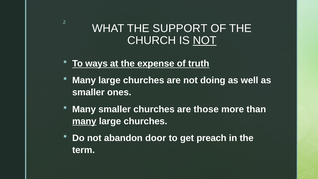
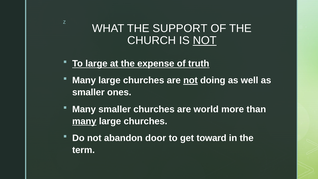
To ways: ways -> large
not at (190, 80) underline: none -> present
those: those -> world
preach: preach -> toward
